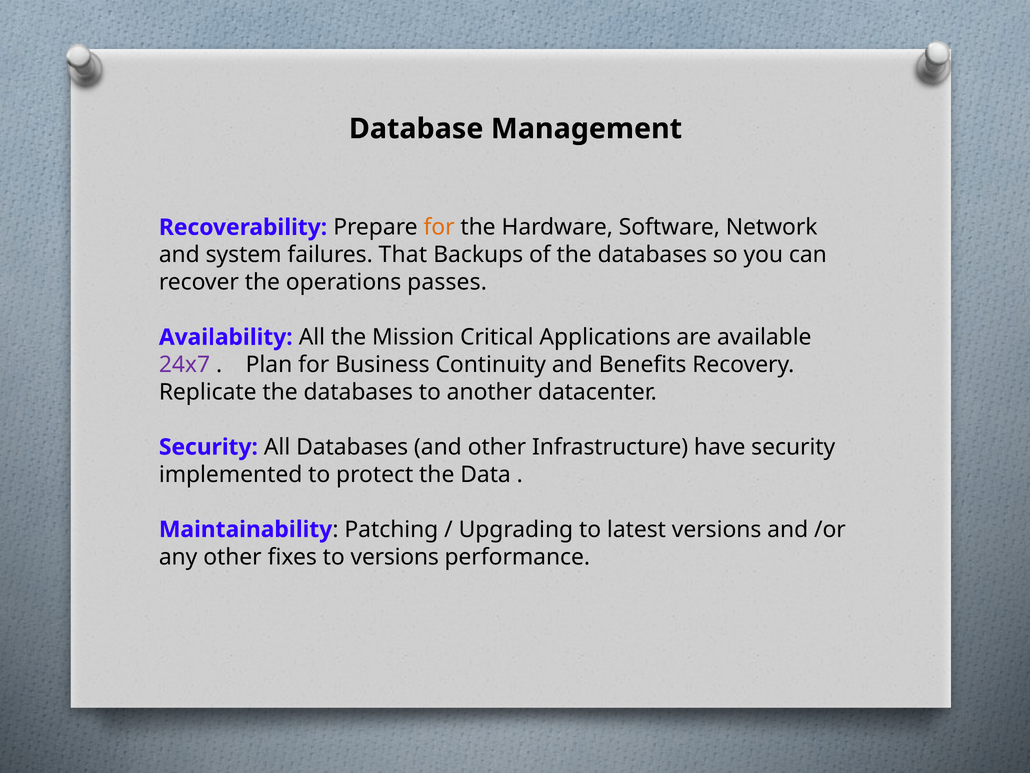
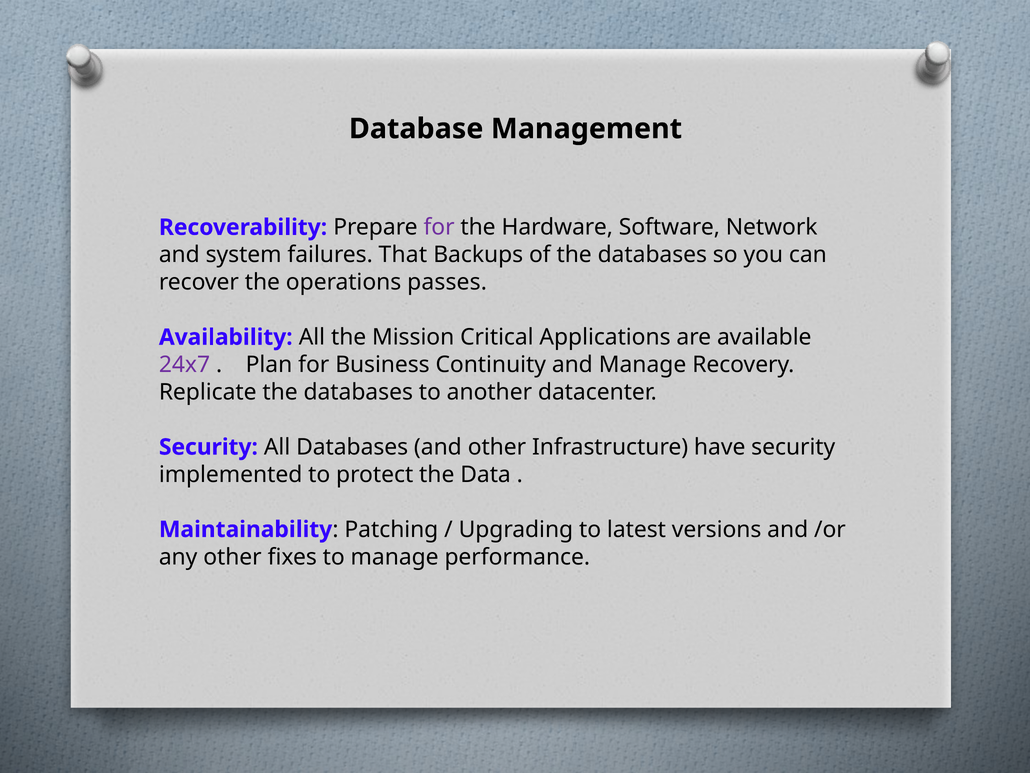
for at (439, 227) colour: orange -> purple
and Benefits: Benefits -> Manage
to versions: versions -> manage
